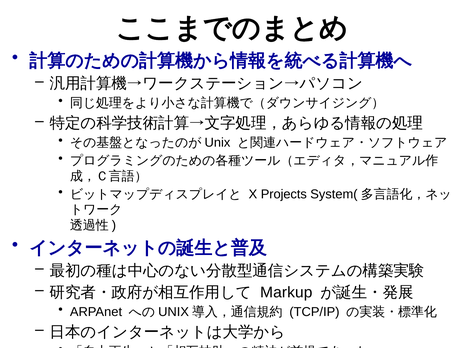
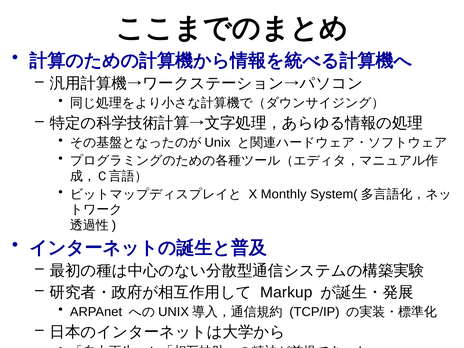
Projects: Projects -> Monthly
